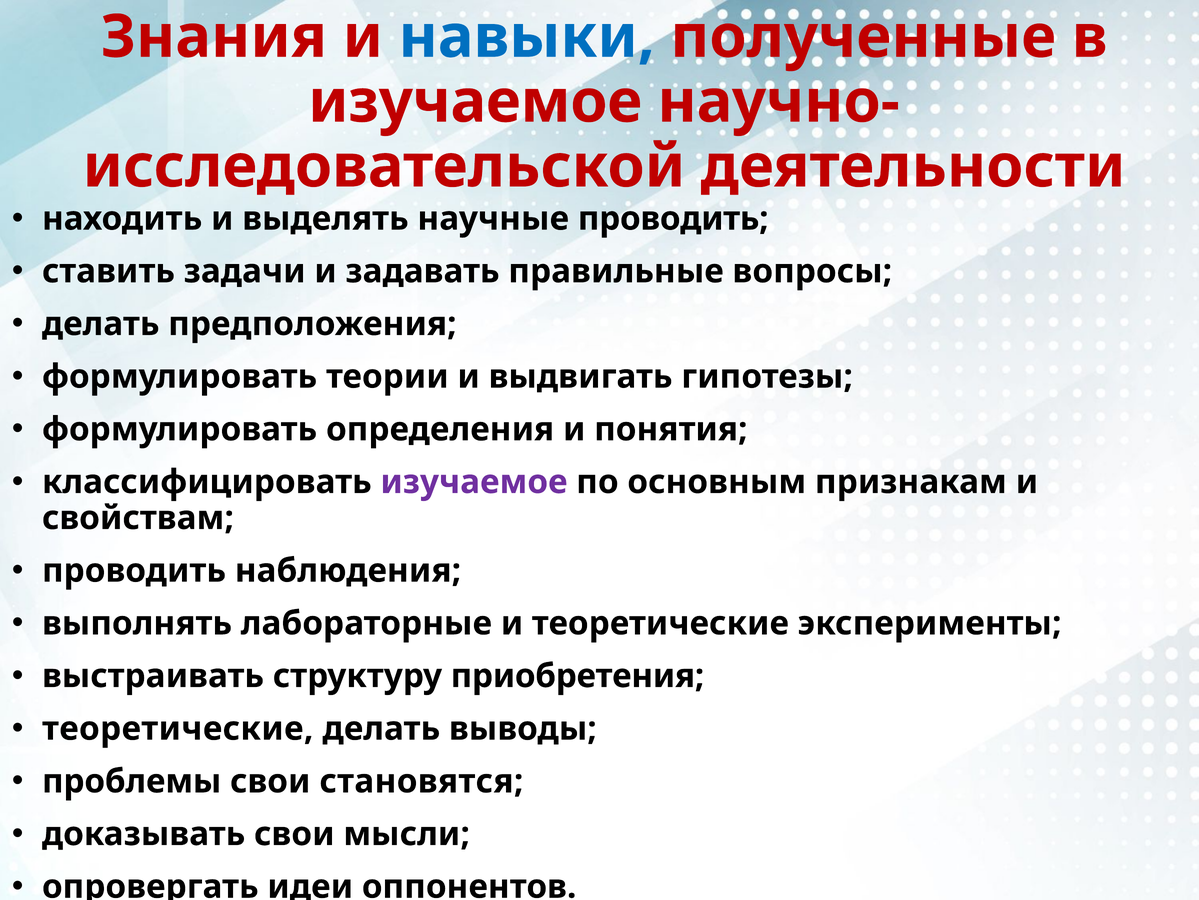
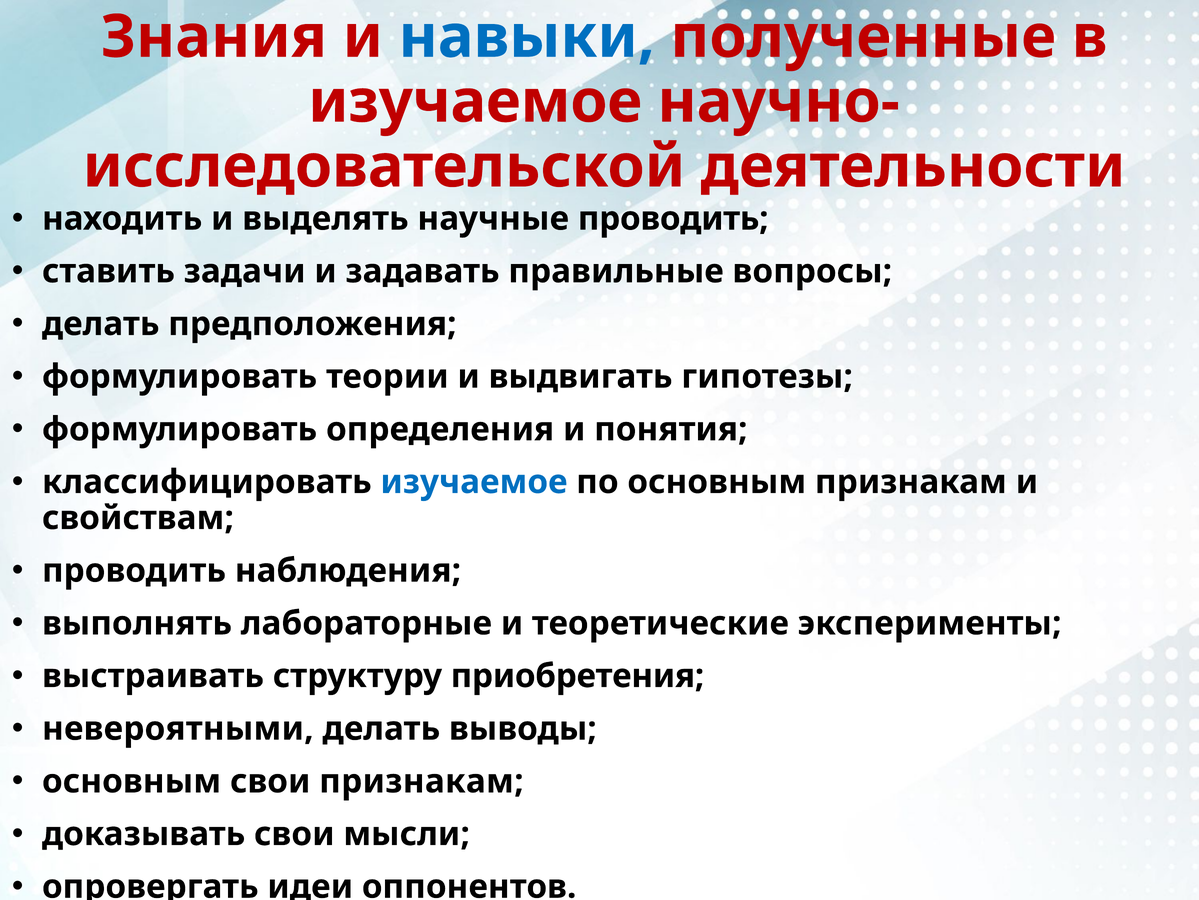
изучаемое at (474, 482) colour: purple -> blue
теоретические at (178, 728): теоретические -> невероятными
проблемы at (132, 781): проблемы -> основным
свои становятся: становятся -> признакам
